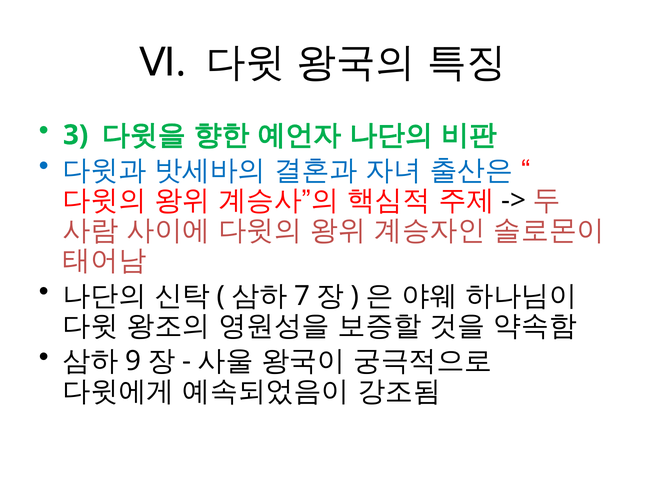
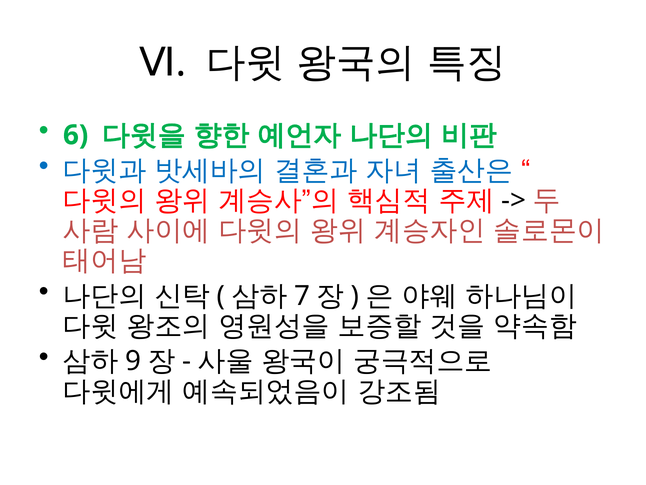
3: 3 -> 6
